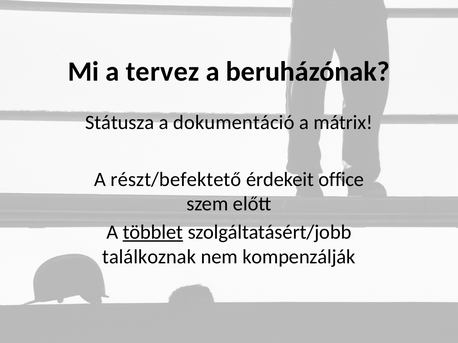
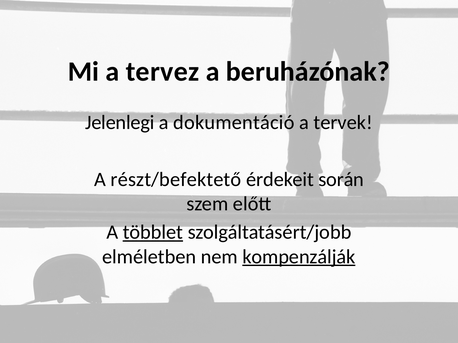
Státusza: Státusza -> Jelenlegi
mátrix: mátrix -> tervek
office: office -> során
találkoznak: találkoznak -> elméletben
kompenzálják underline: none -> present
